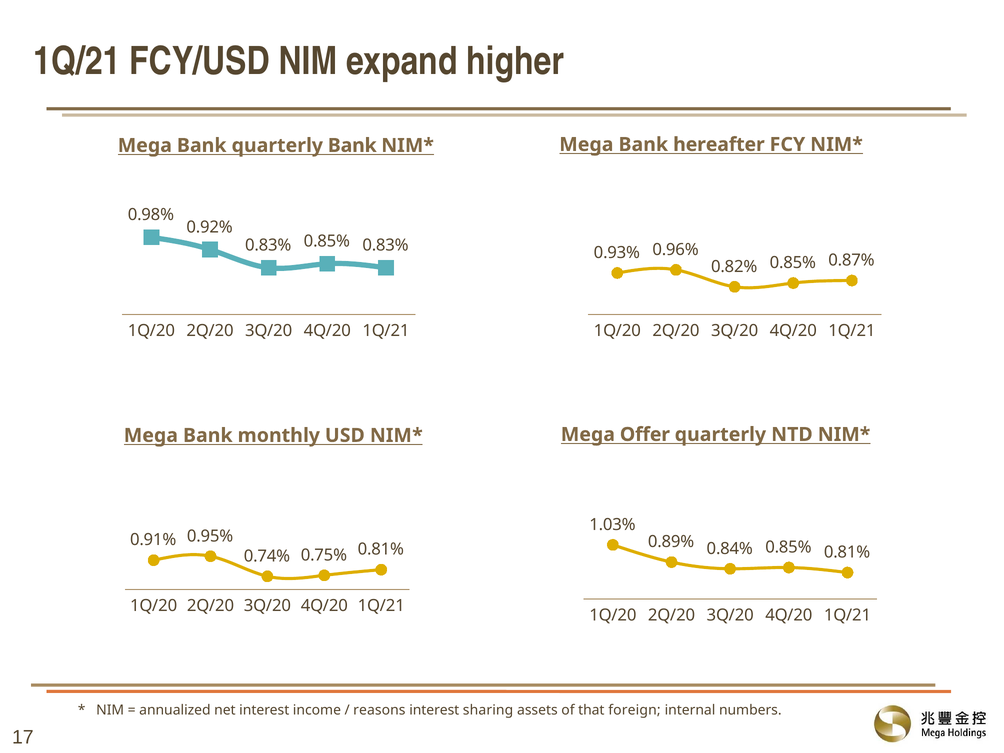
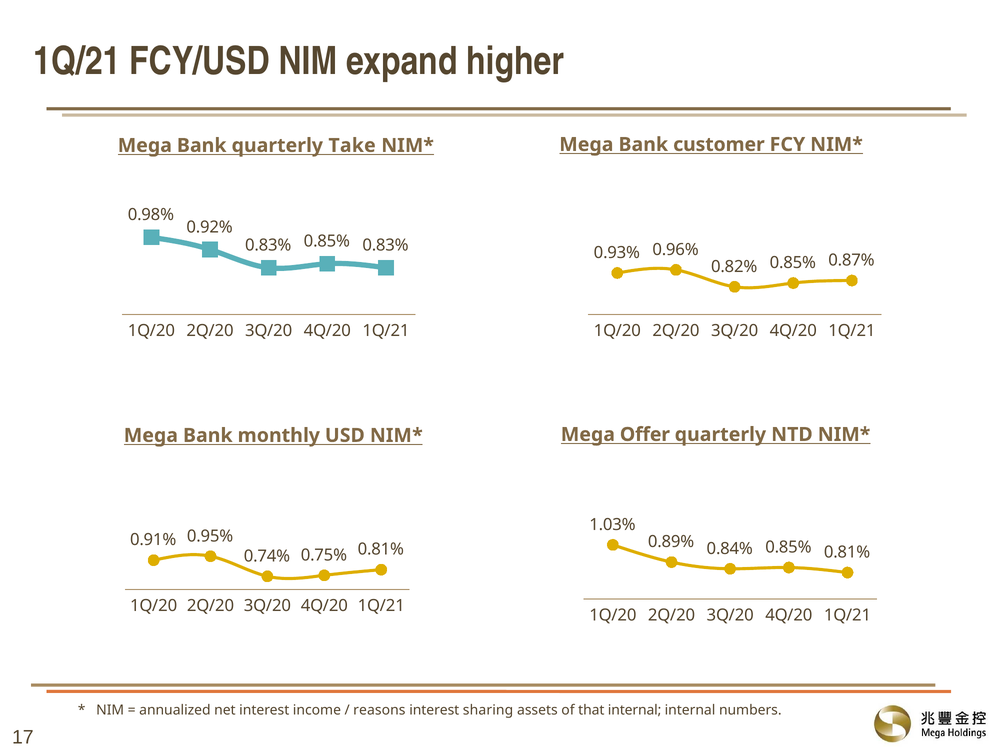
hereafter: hereafter -> customer
quarterly Bank: Bank -> Take
that foreign: foreign -> internal
